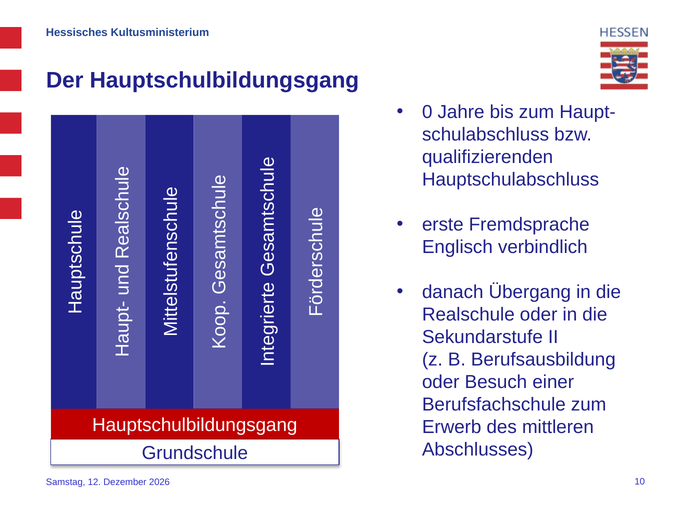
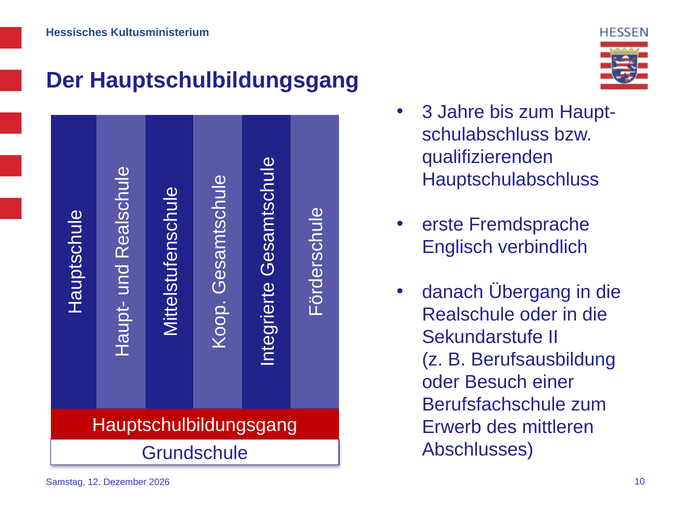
0: 0 -> 3
